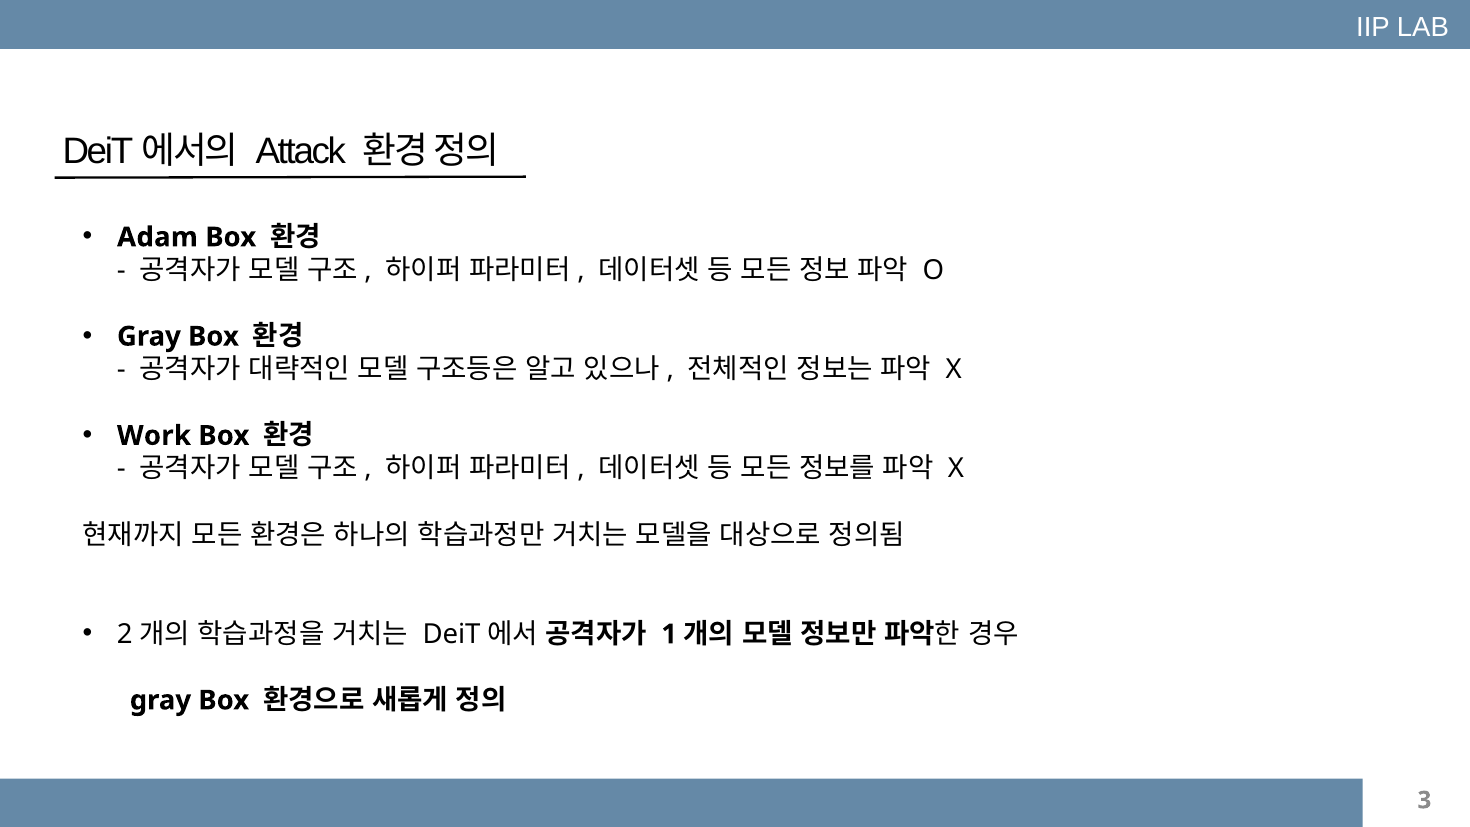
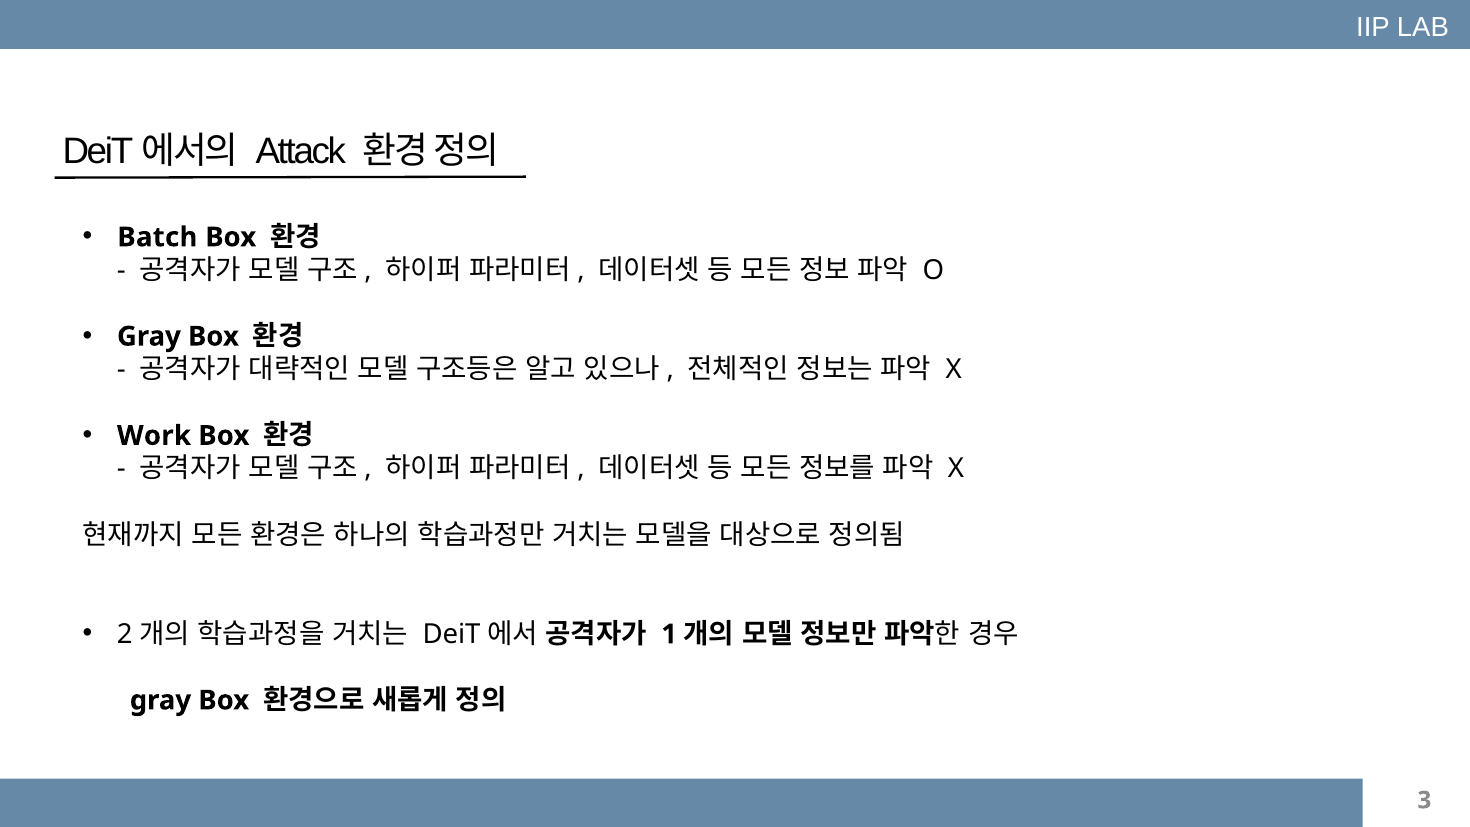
Adam: Adam -> Batch
